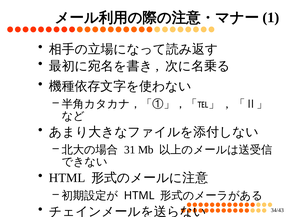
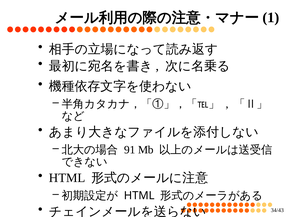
31: 31 -> 91
